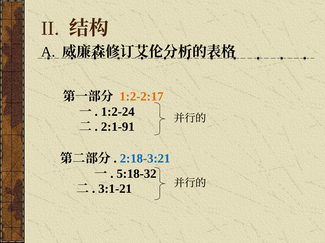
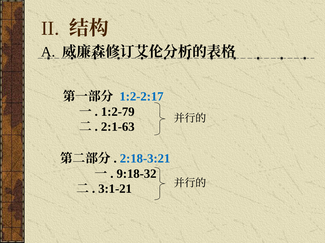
1:2-2:17 colour: orange -> blue
1:2-24: 1:2-24 -> 1:2-79
2:1-91: 2:1-91 -> 2:1-63
5:18-32: 5:18-32 -> 9:18-32
